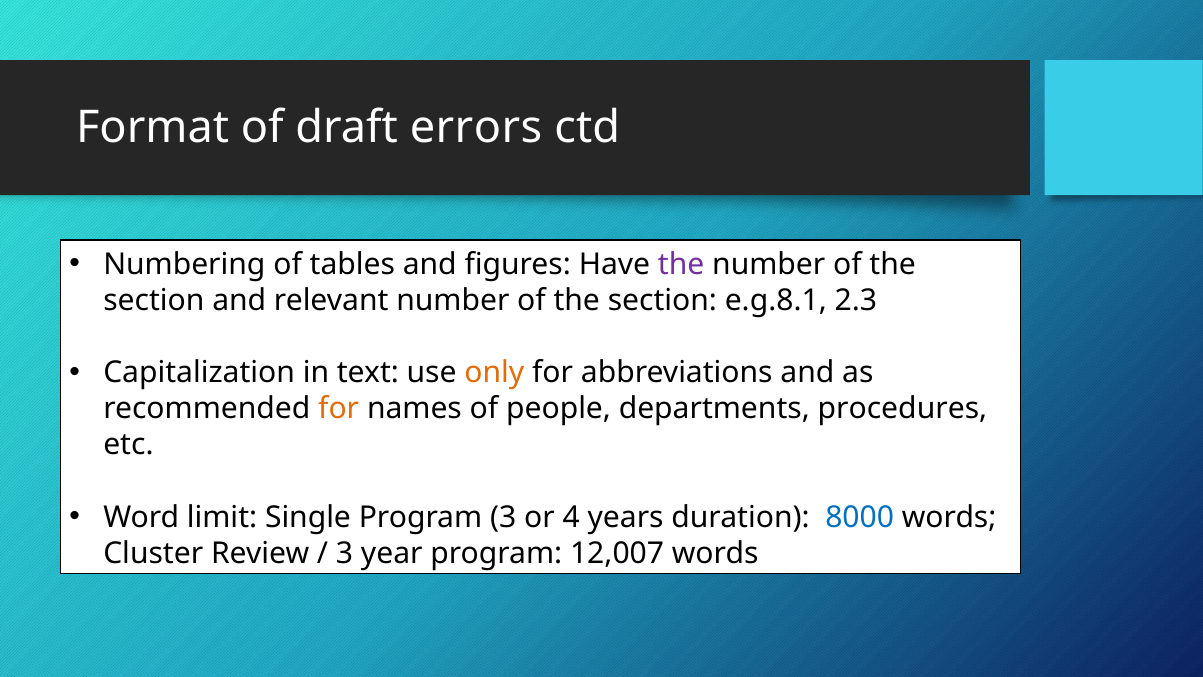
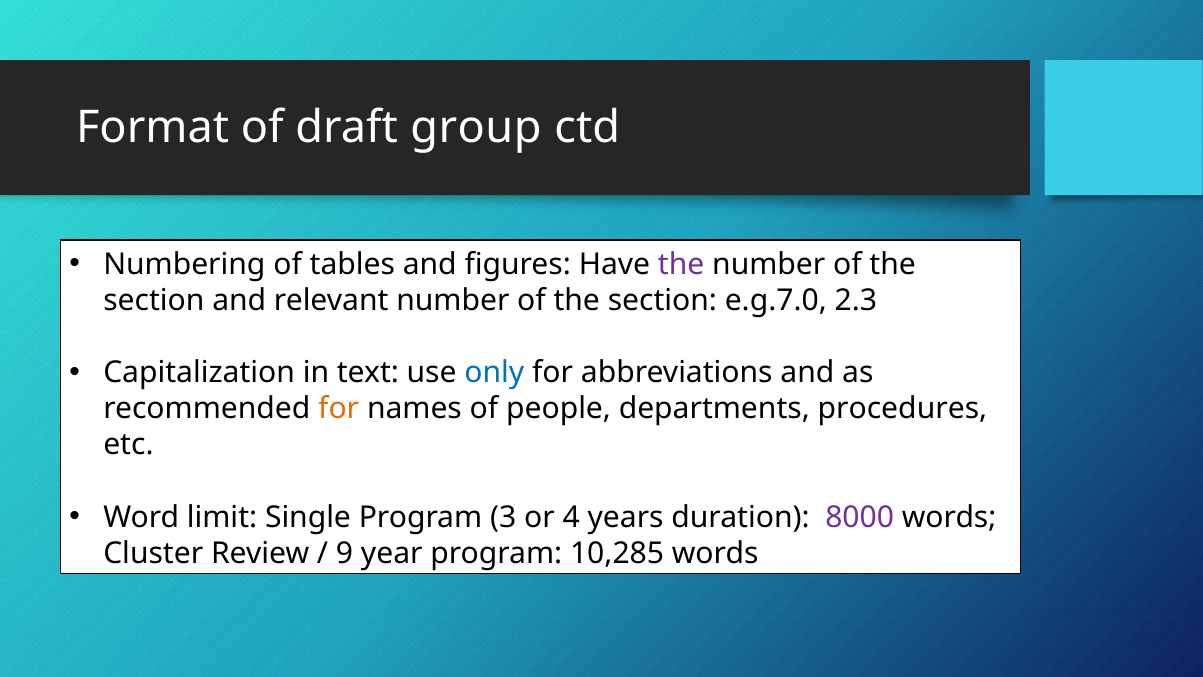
errors: errors -> group
e.g.8.1: e.g.8.1 -> e.g.7.0
only colour: orange -> blue
8000 colour: blue -> purple
3 at (344, 553): 3 -> 9
12,007: 12,007 -> 10,285
